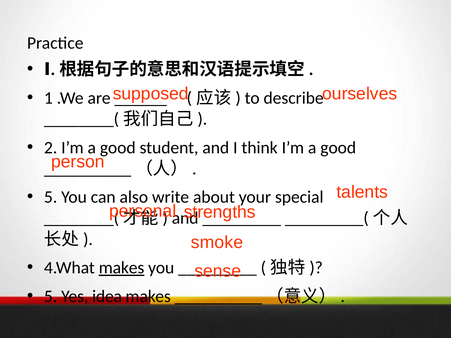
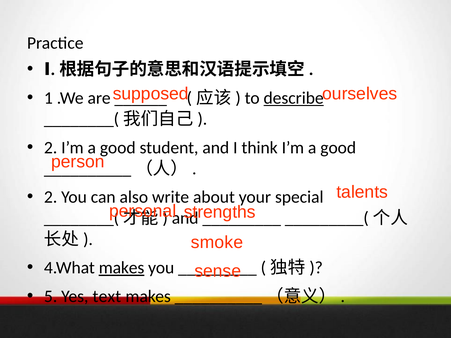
describe underline: none -> present
5 at (51, 197): 5 -> 2
idea: idea -> text
